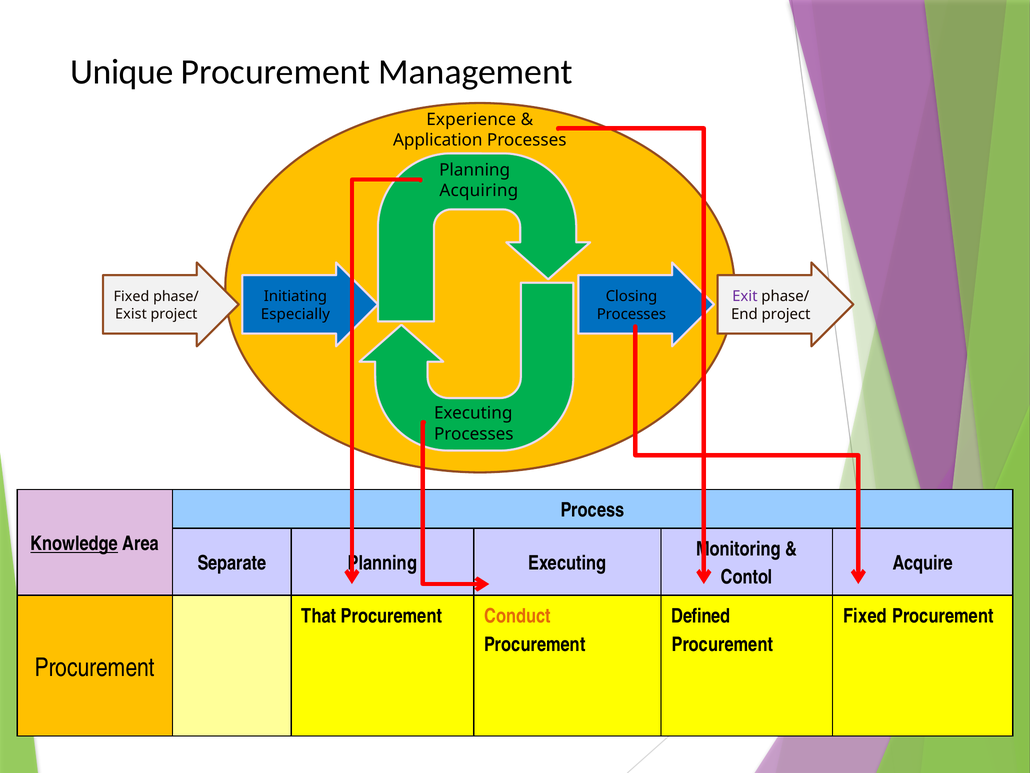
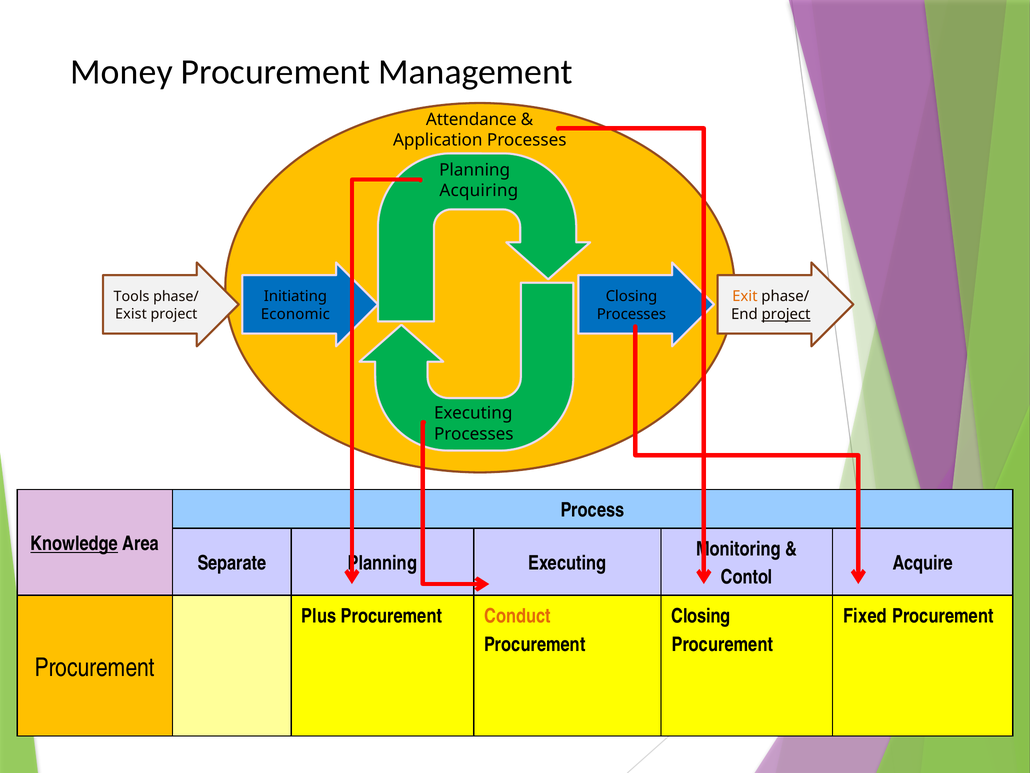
Unique: Unique -> Money
Experience: Experience -> Attendance
Exit colour: purple -> orange
Fixed at (132, 297): Fixed -> Tools
Especially: Especially -> Economic
project at (786, 314) underline: none -> present
That: That -> Plus
Defined at (701, 616): Defined -> Closing
